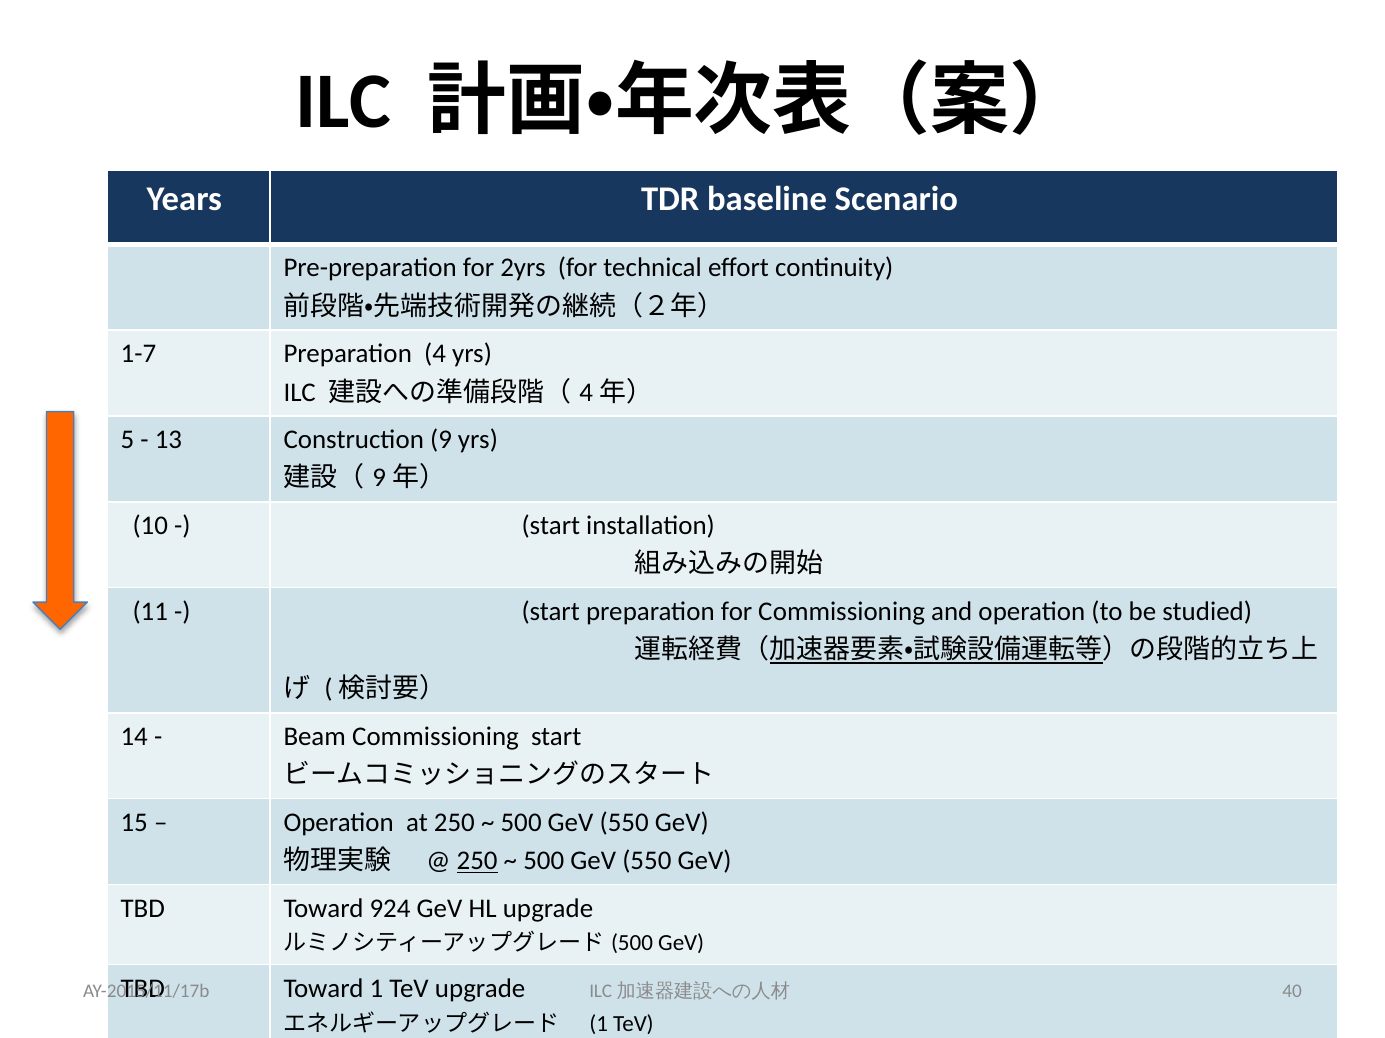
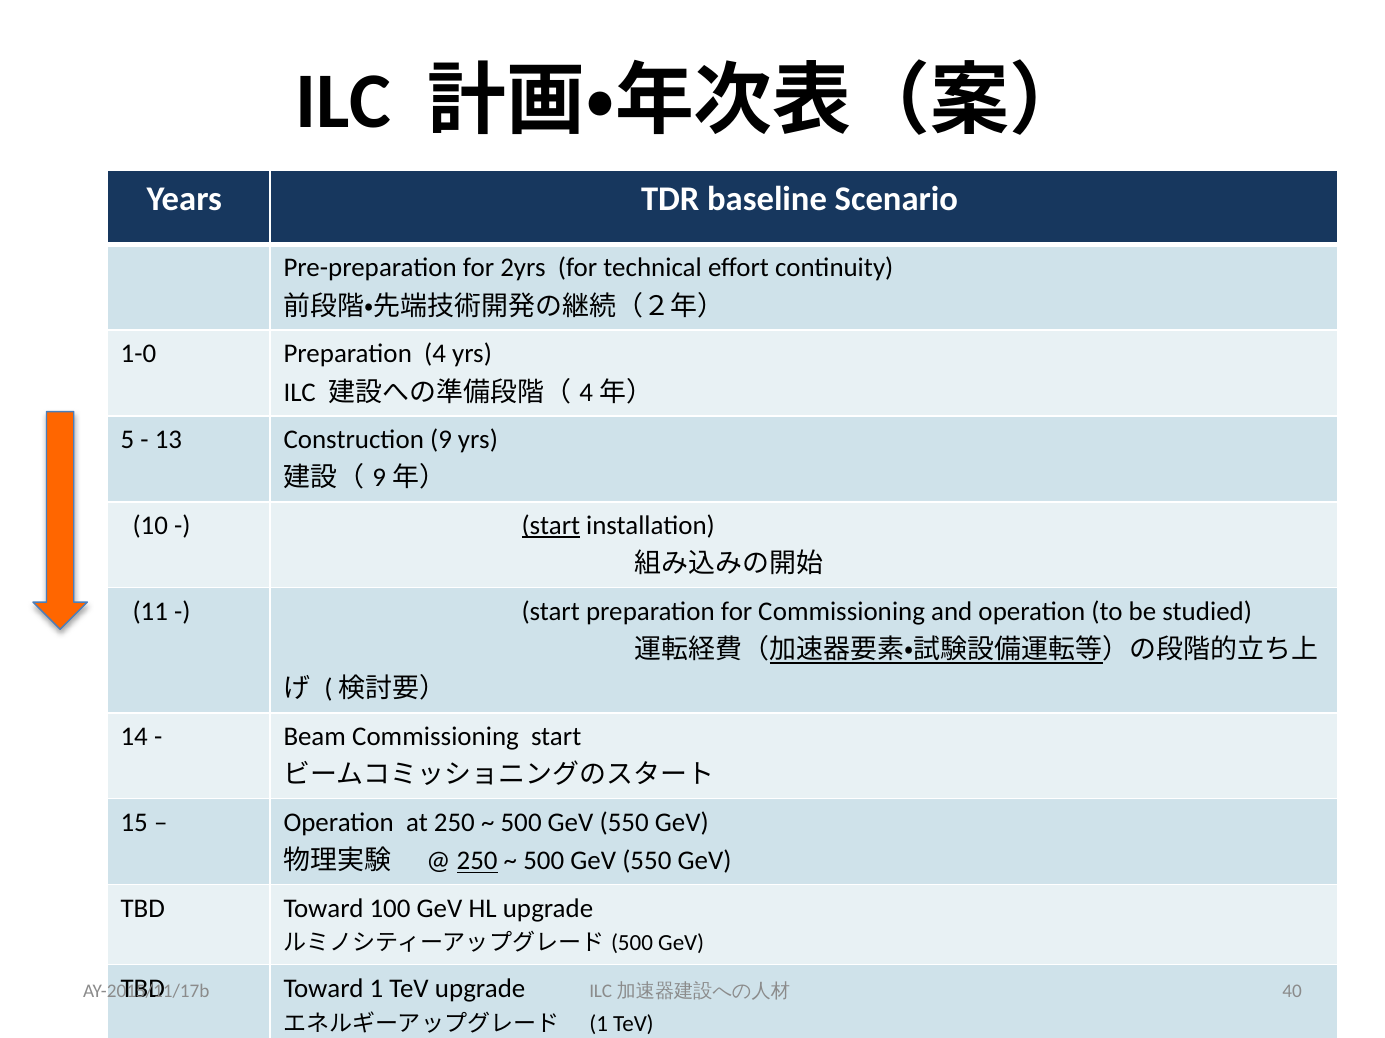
1-7: 1-7 -> 1-0
start at (551, 526) underline: none -> present
924: 924 -> 100
